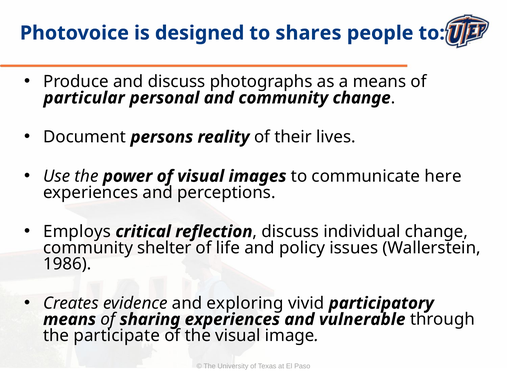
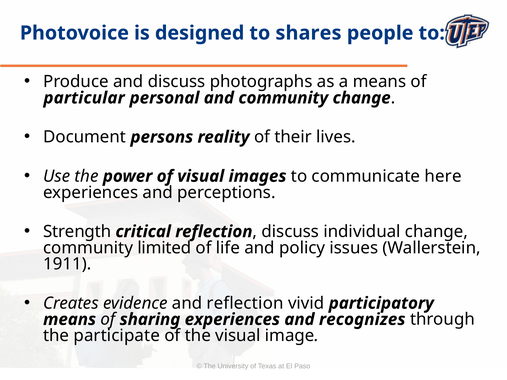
Employs: Employs -> Strength
shelter: shelter -> limited
1986: 1986 -> 1911
and exploring: exploring -> reflection
vulnerable: vulnerable -> recognizes
